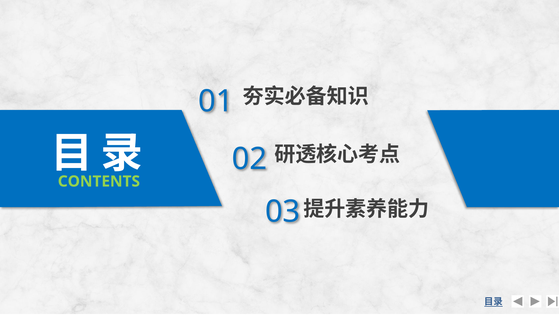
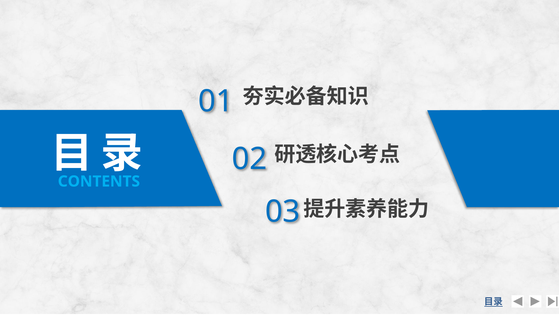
CONTENTS colour: light green -> light blue
